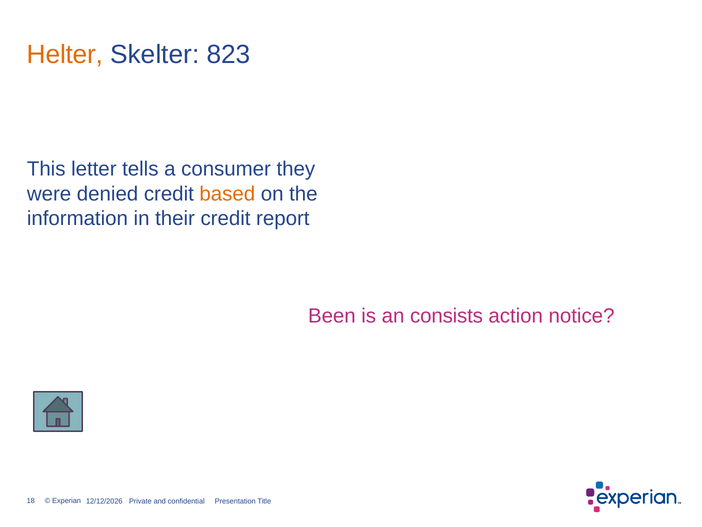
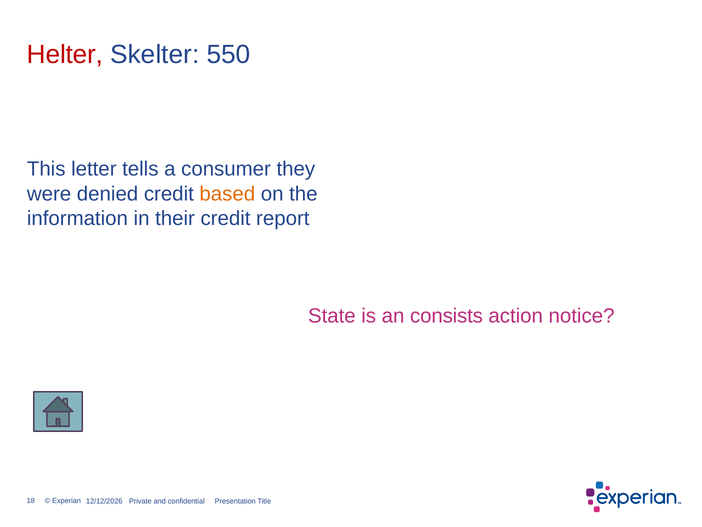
Helter colour: orange -> red
823: 823 -> 550
Been: Been -> State
